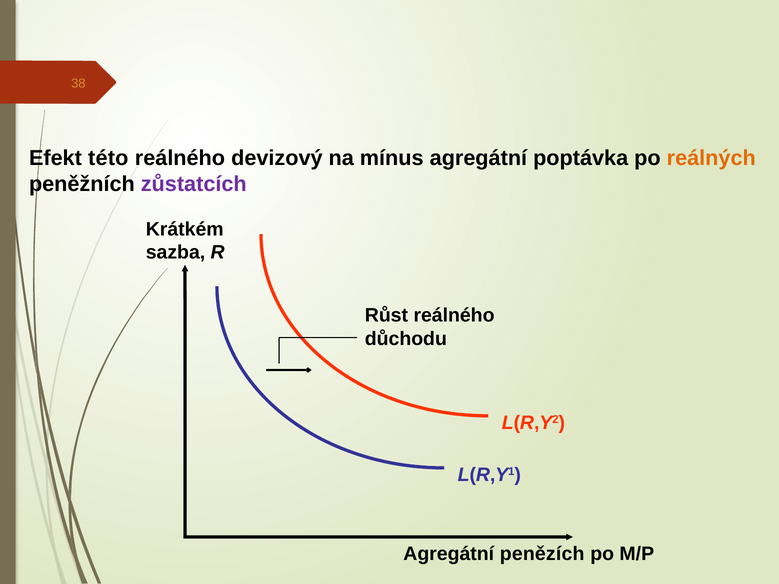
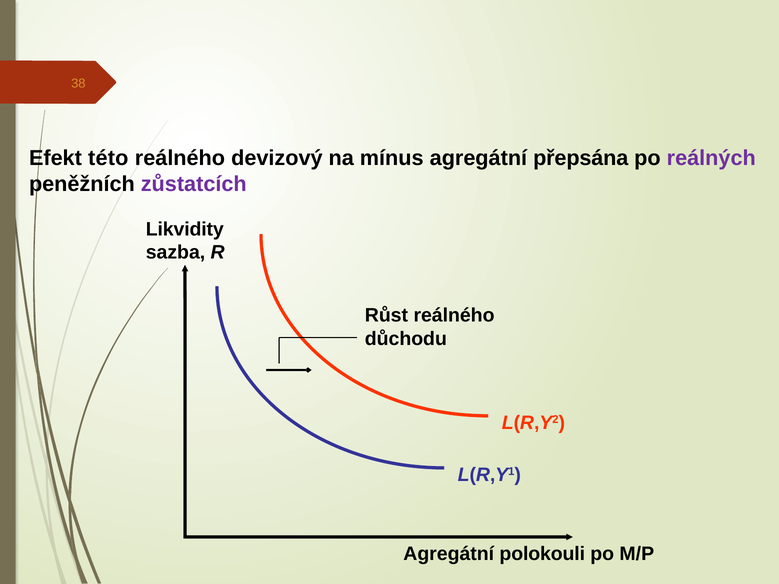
poptávka: poptávka -> přepsána
reálných colour: orange -> purple
Krátkém: Krátkém -> Likvidity
penězích: penězích -> polokouli
